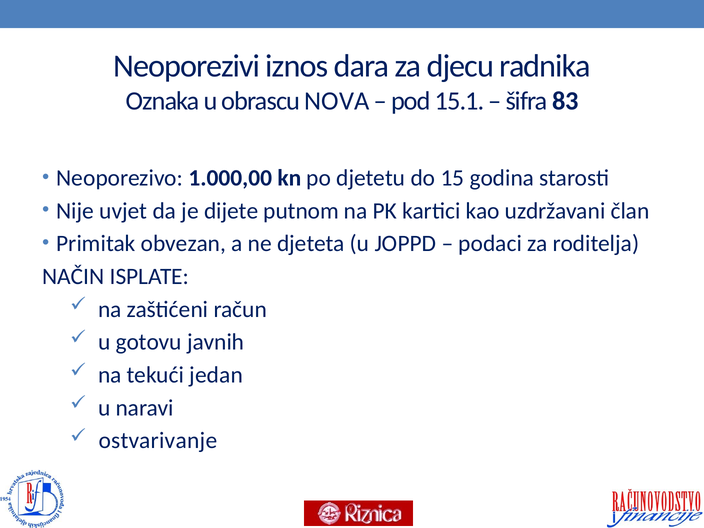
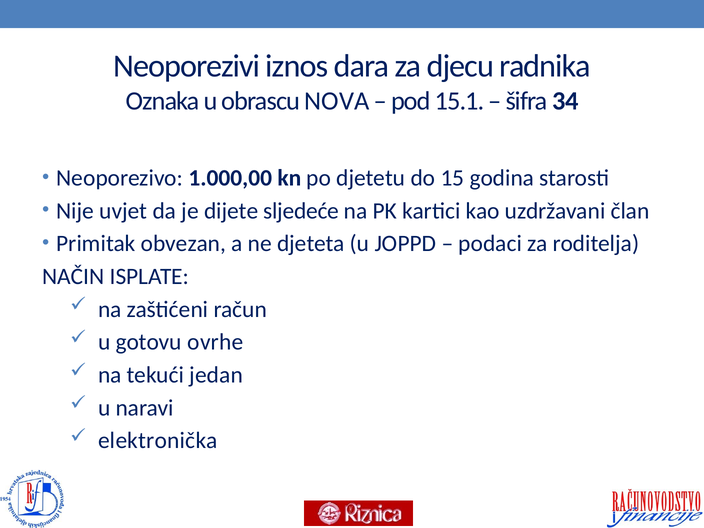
83: 83 -> 34
putnom: putnom -> sljedeće
javnih: javnih -> ovrhe
ostvarivanje: ostvarivanje -> elektronička
